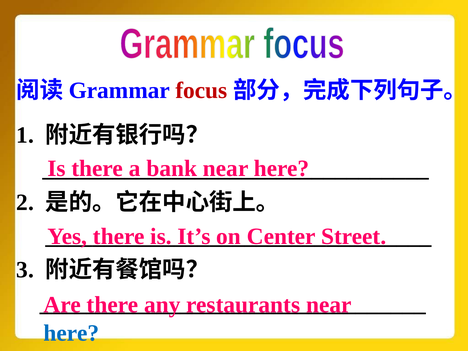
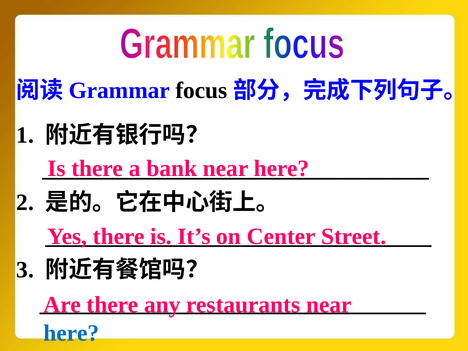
focus colour: red -> black
